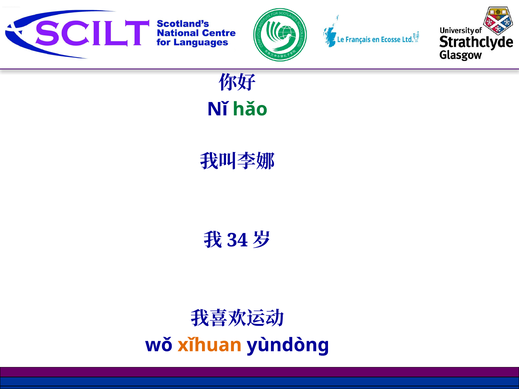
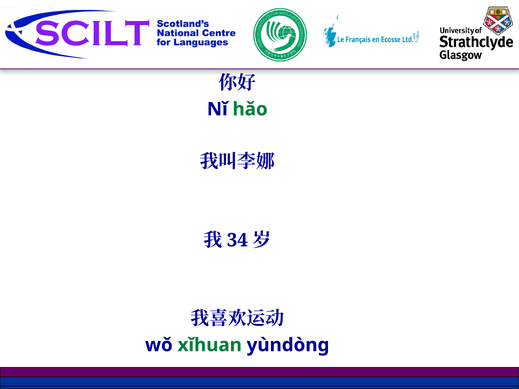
xǐhuan colour: orange -> green
